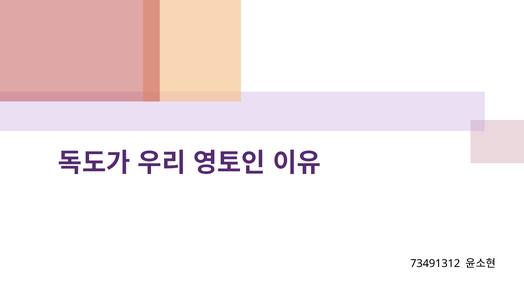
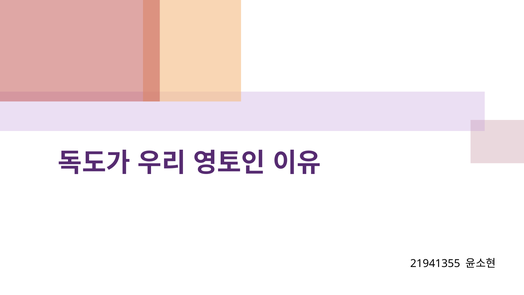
73491312: 73491312 -> 21941355
